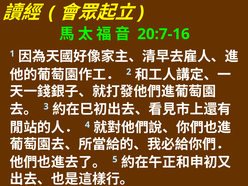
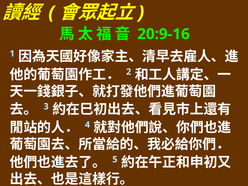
20:7-16: 20:7-16 -> 20:9-16
